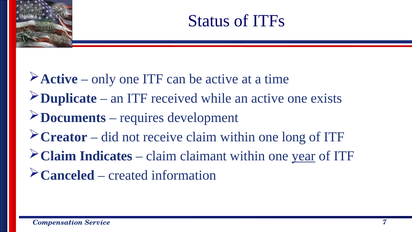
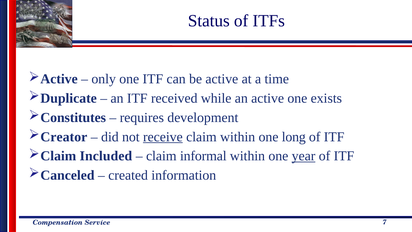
Documents: Documents -> Constitutes
receive underline: none -> present
Indicates: Indicates -> Included
claimant: claimant -> informal
